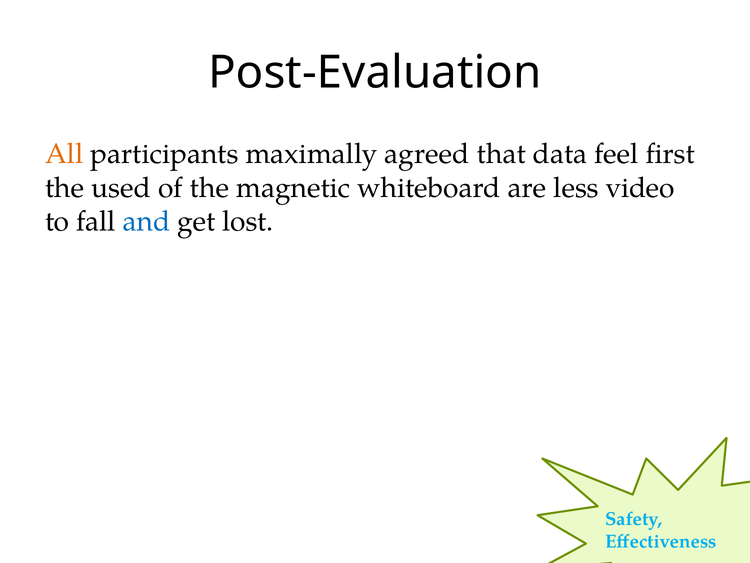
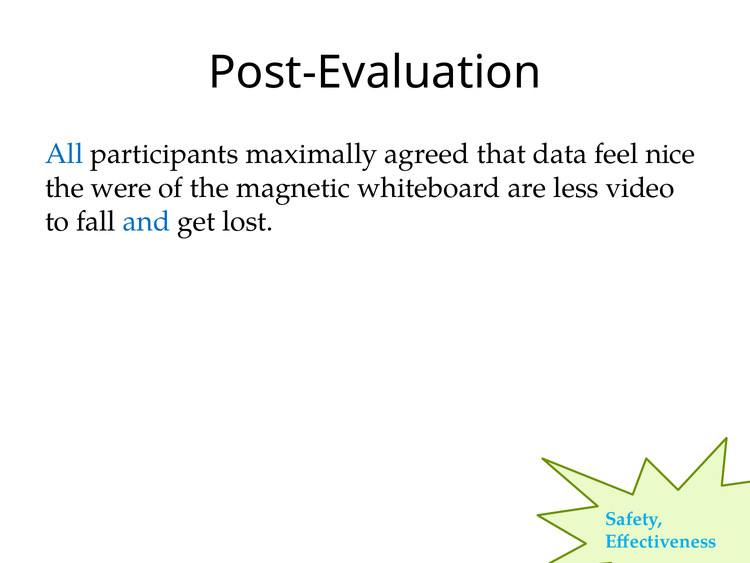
All colour: orange -> blue
first: first -> nice
used: used -> were
